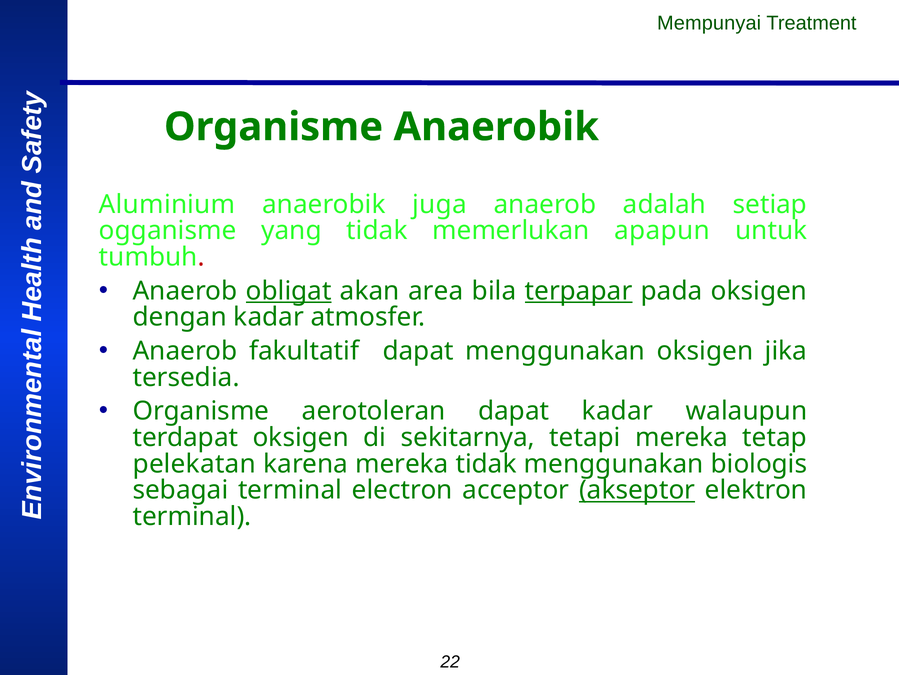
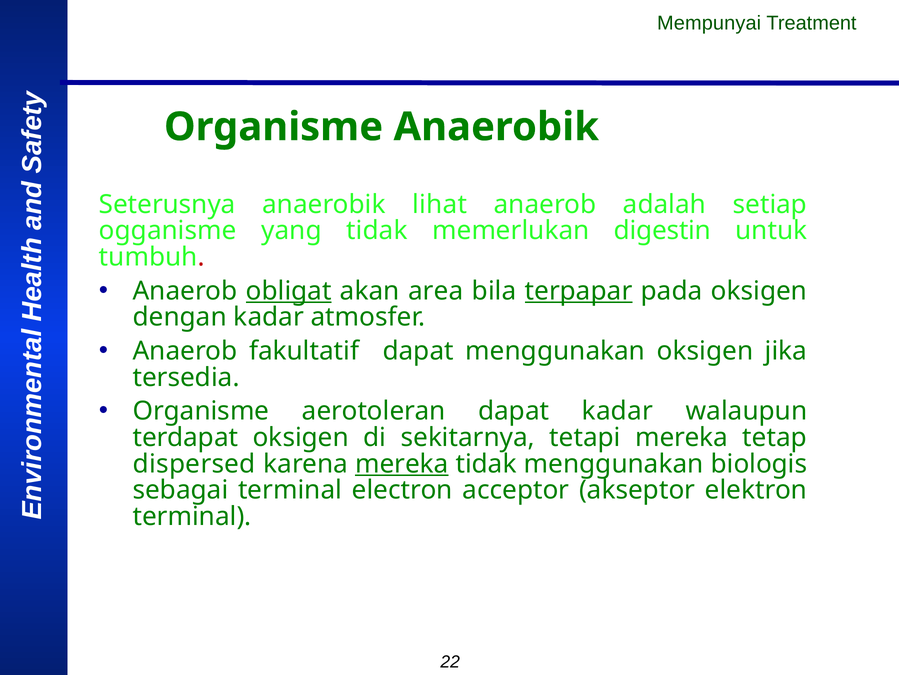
Aluminium: Aluminium -> Seterusnya
juga: juga -> lihat
apapun: apapun -> digestin
pelekatan: pelekatan -> dispersed
mereka at (402, 463) underline: none -> present
akseptor underline: present -> none
